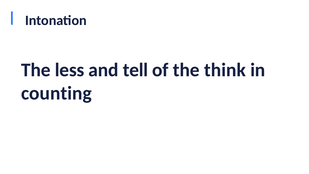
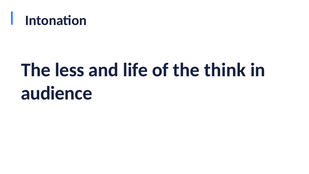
tell: tell -> life
counting: counting -> audience
